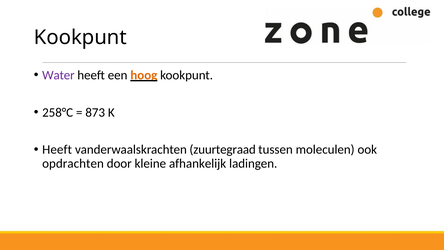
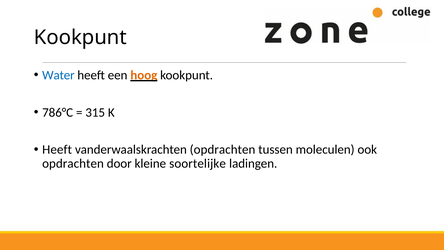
Water colour: purple -> blue
258°C: 258°C -> 786°C
873: 873 -> 315
vanderwaalskrachten zuurtegraad: zuurtegraad -> opdrachten
afhankelijk: afhankelijk -> soortelijke
